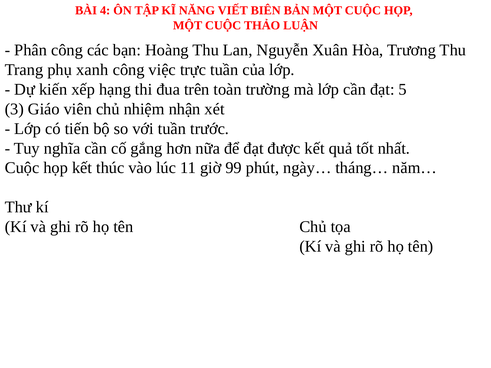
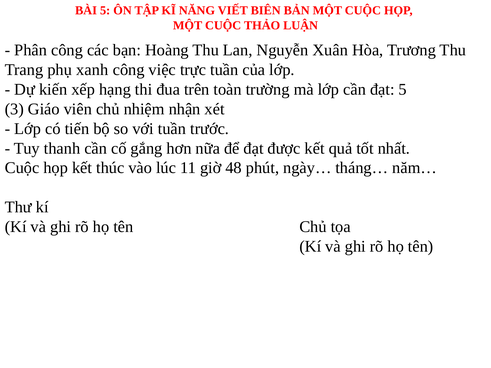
BÀI 4: 4 -> 5
nghĩa: nghĩa -> thanh
99: 99 -> 48
